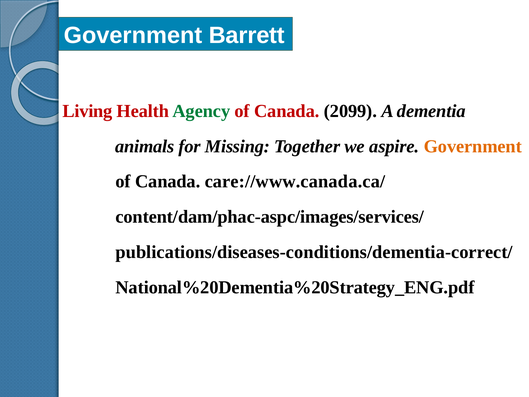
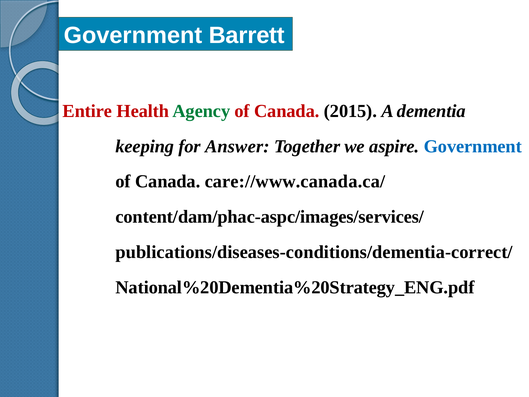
Living: Living -> Entire
2099: 2099 -> 2015
animals: animals -> keeping
Missing: Missing -> Answer
Government at (473, 146) colour: orange -> blue
